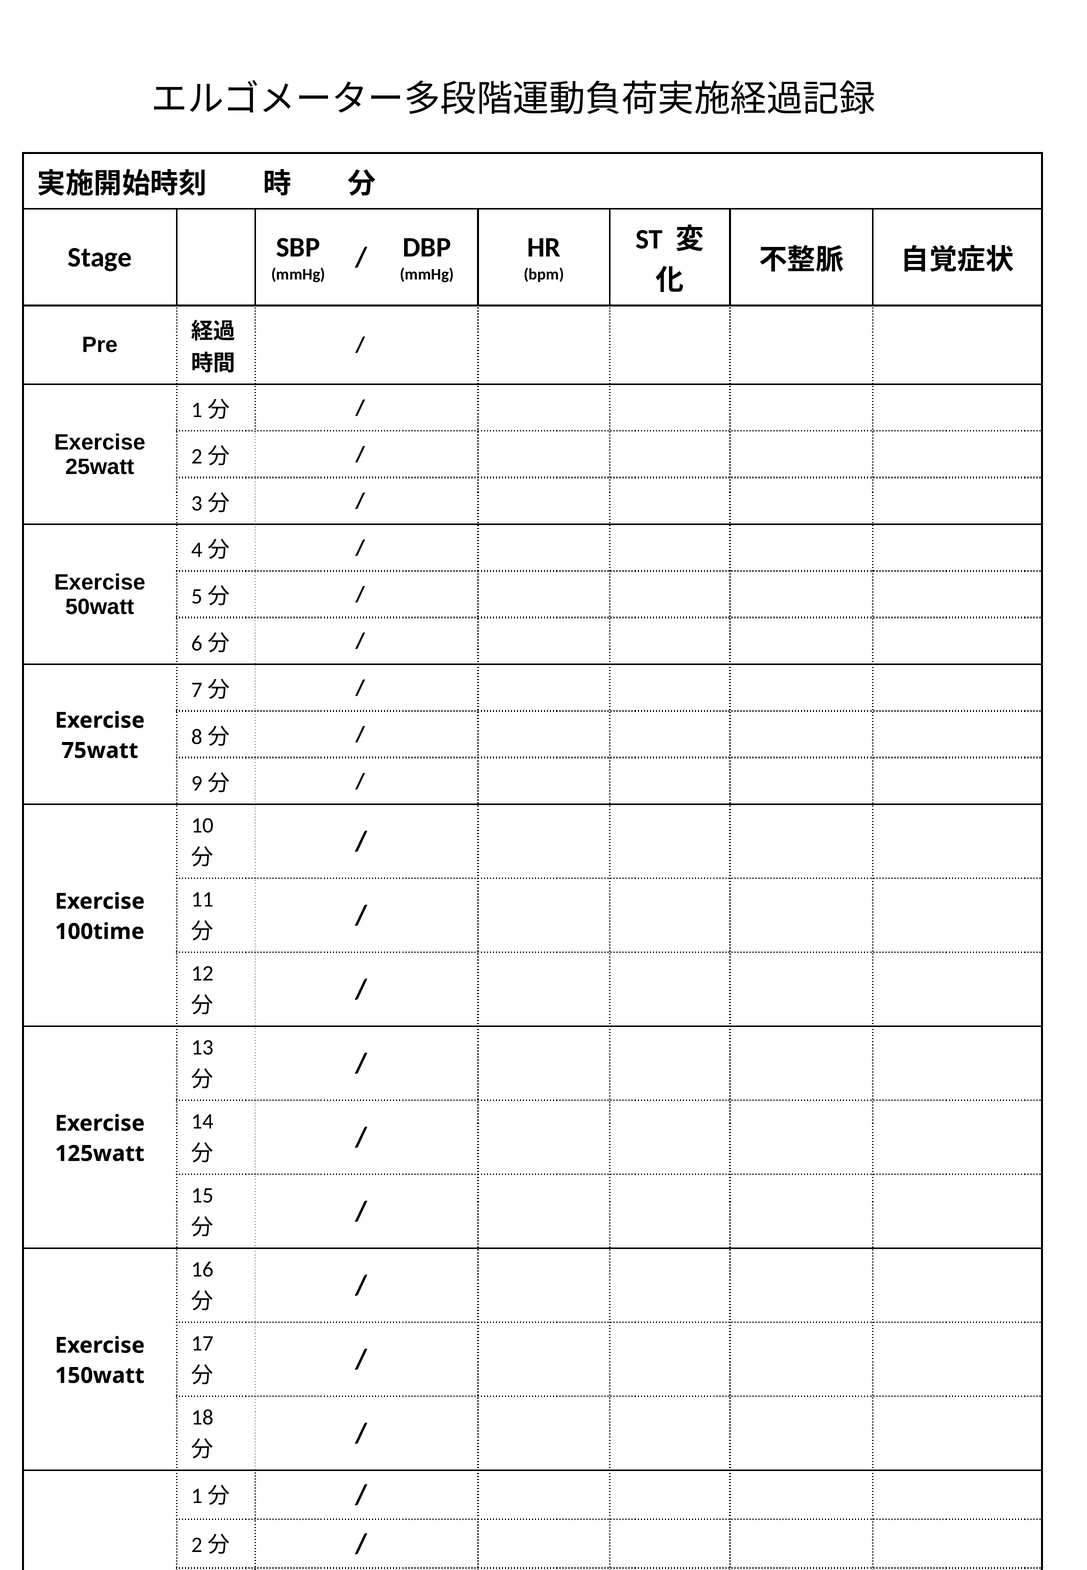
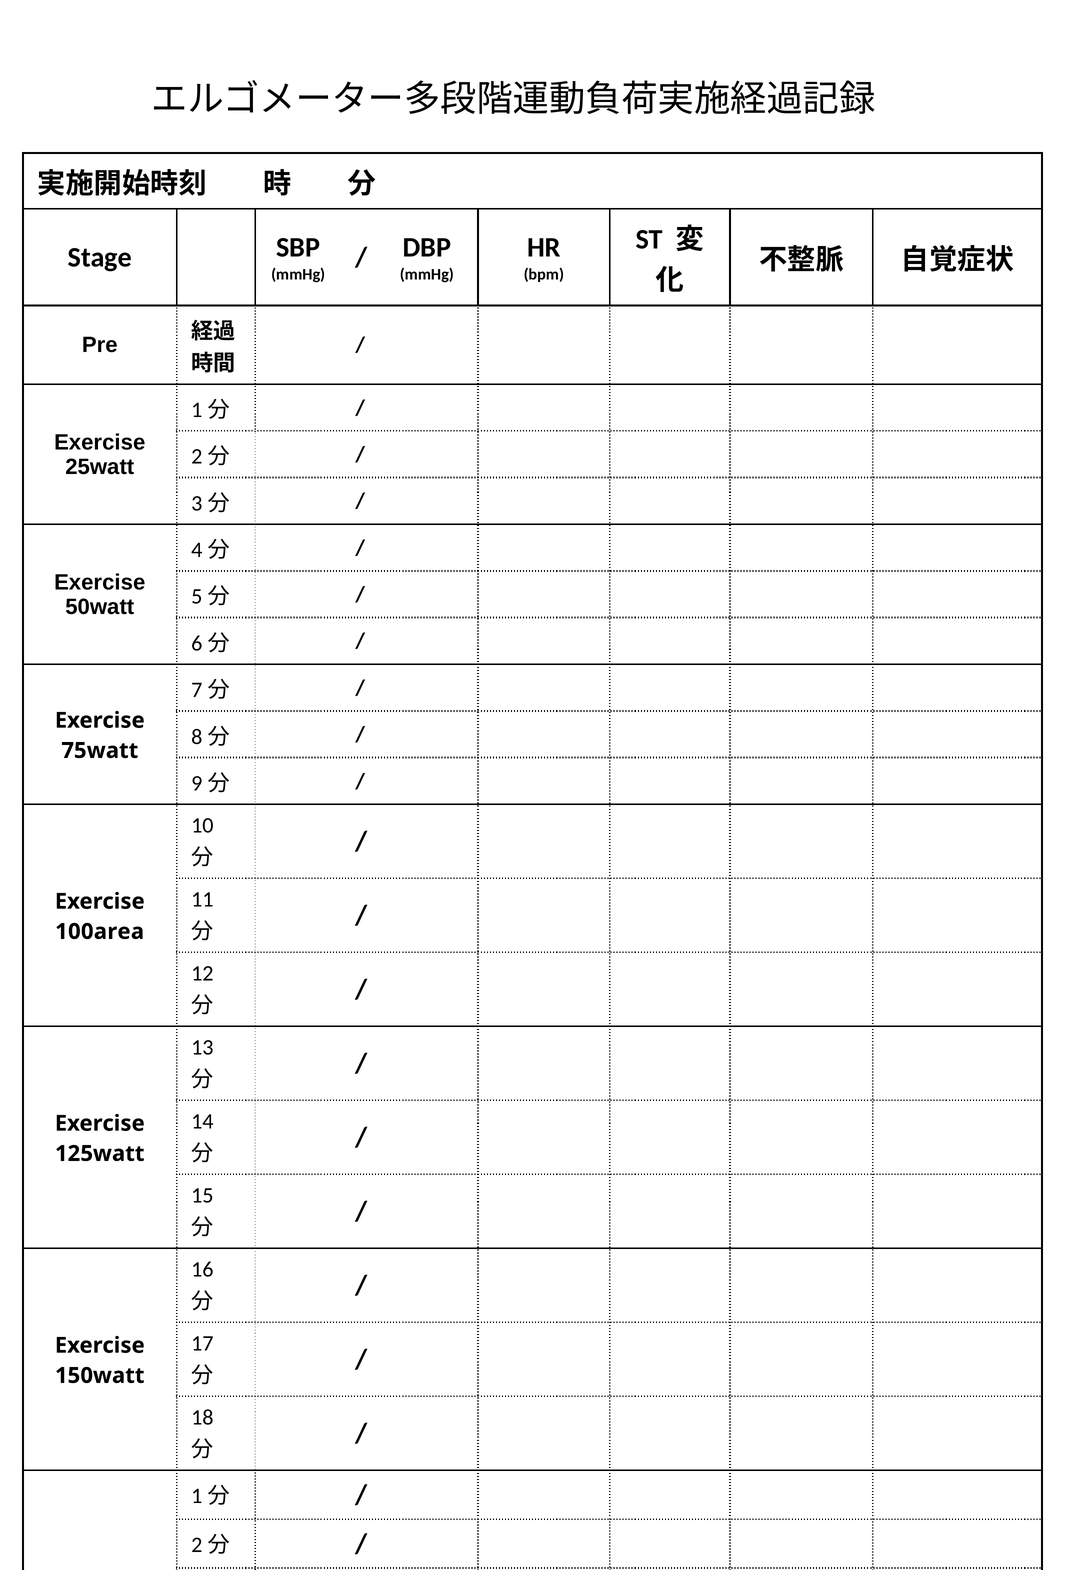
100time: 100time -> 100area
